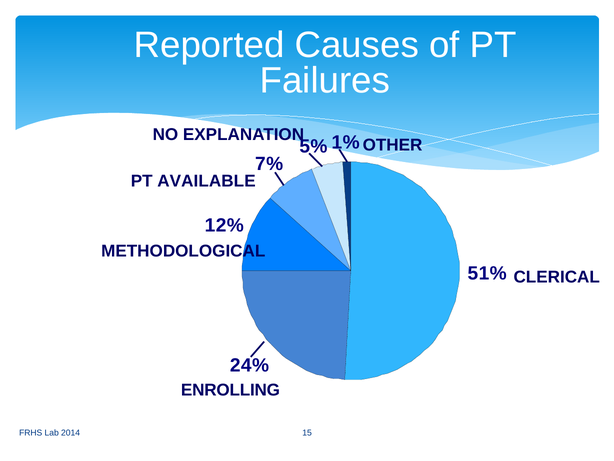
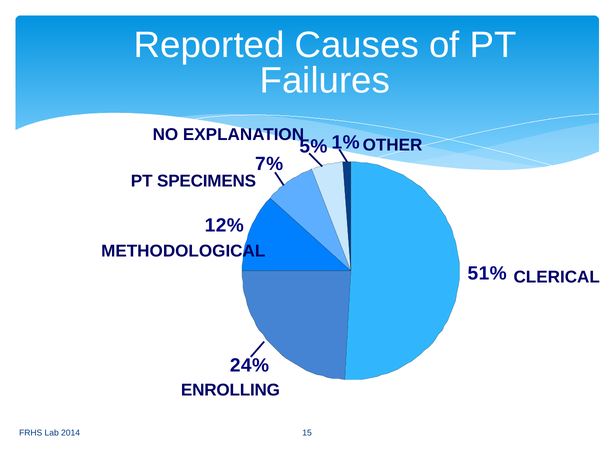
AVAILABLE: AVAILABLE -> SPECIMENS
